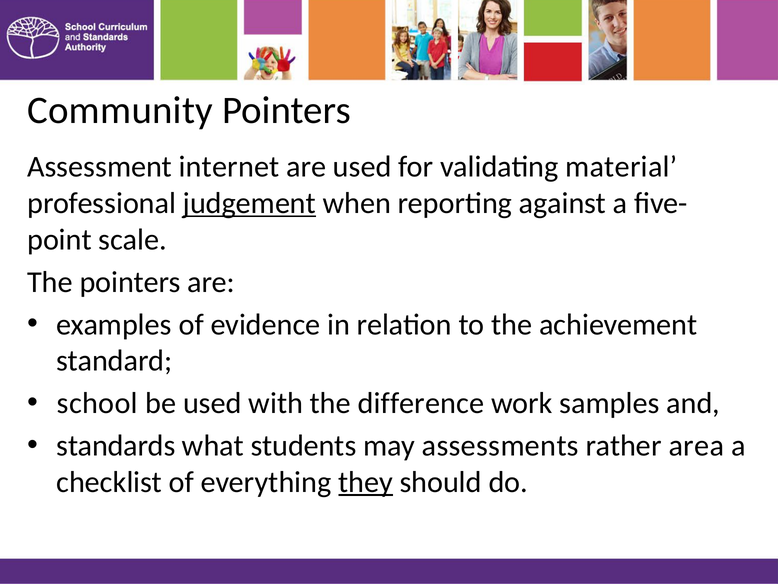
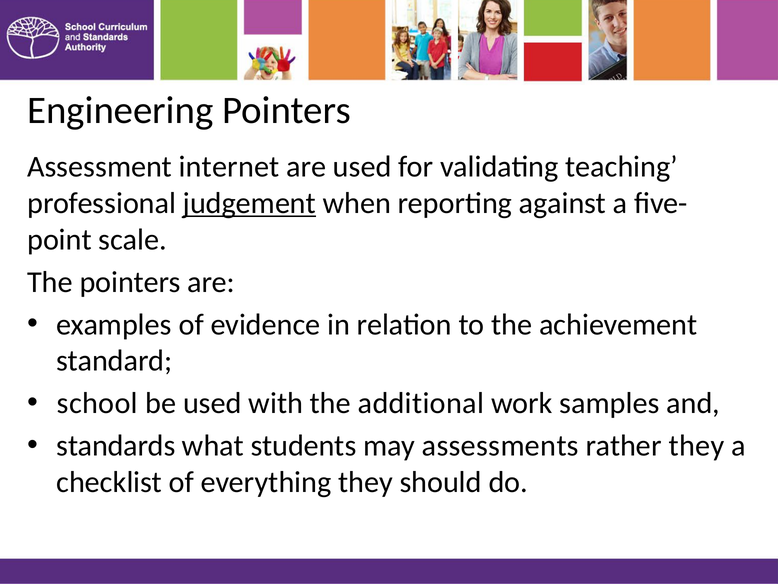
Community: Community -> Engineering
material: material -> teaching
difference: difference -> additional
rather area: area -> they
they at (366, 482) underline: present -> none
